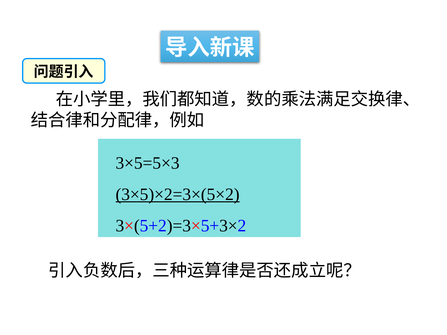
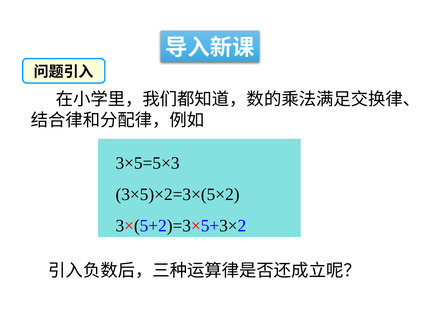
3×5)×2=3×(5×2 underline: present -> none
